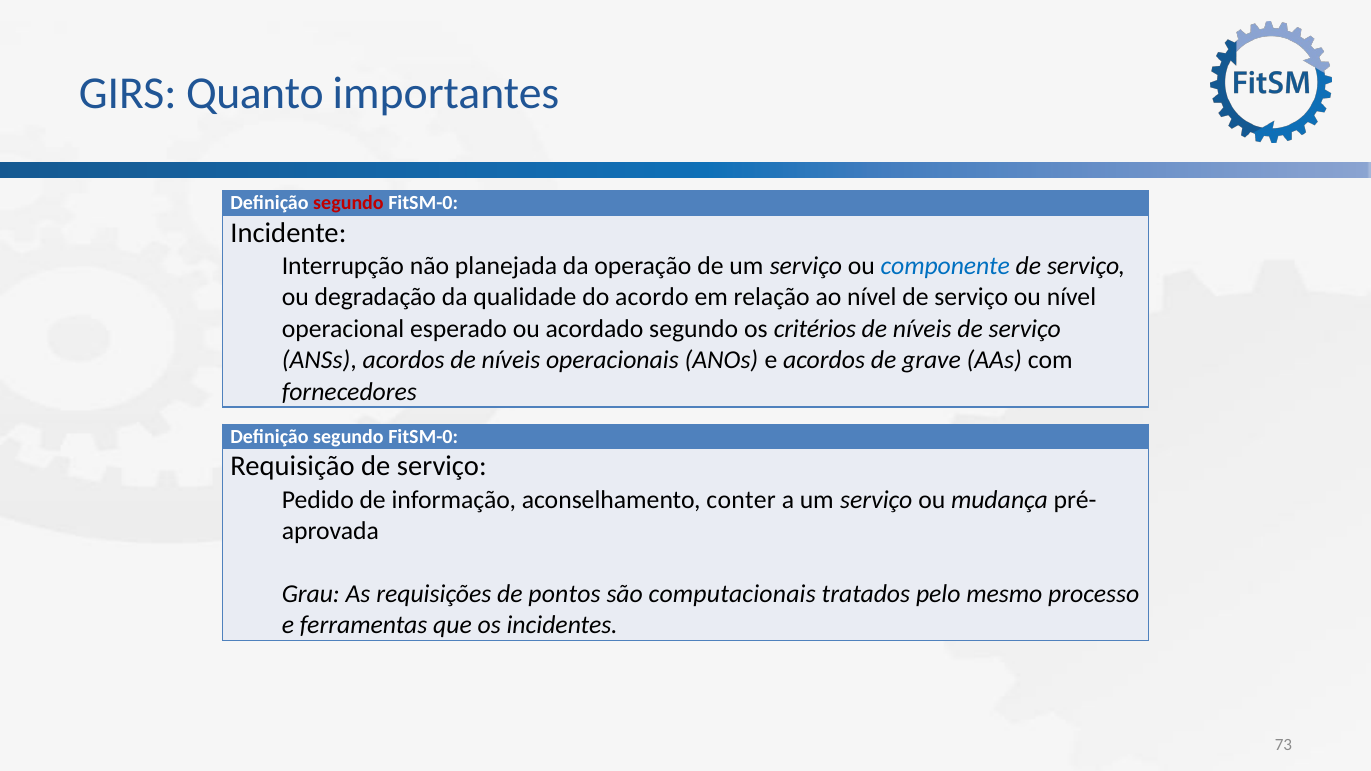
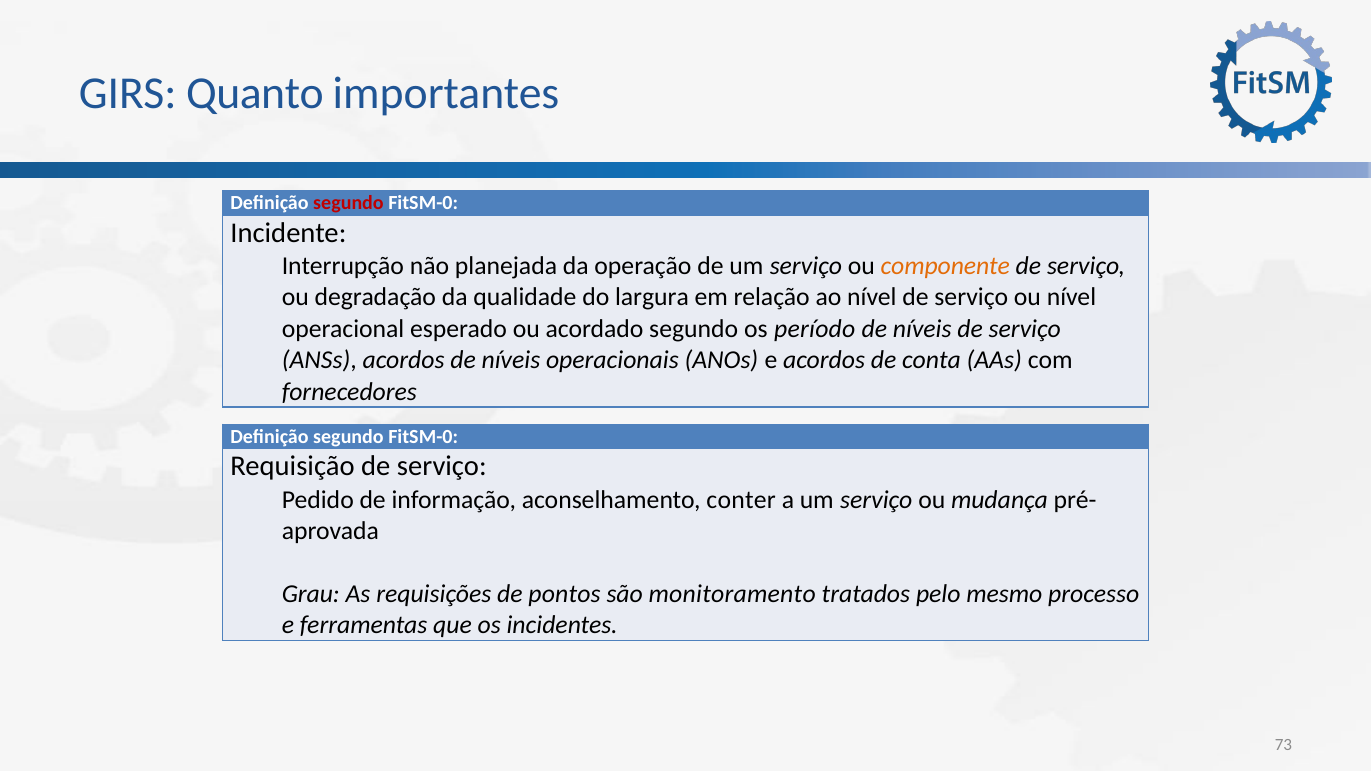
componente colour: blue -> orange
acordo: acordo -> largura
critérios: critérios -> período
grave: grave -> conta
computacionais: computacionais -> monitoramento
